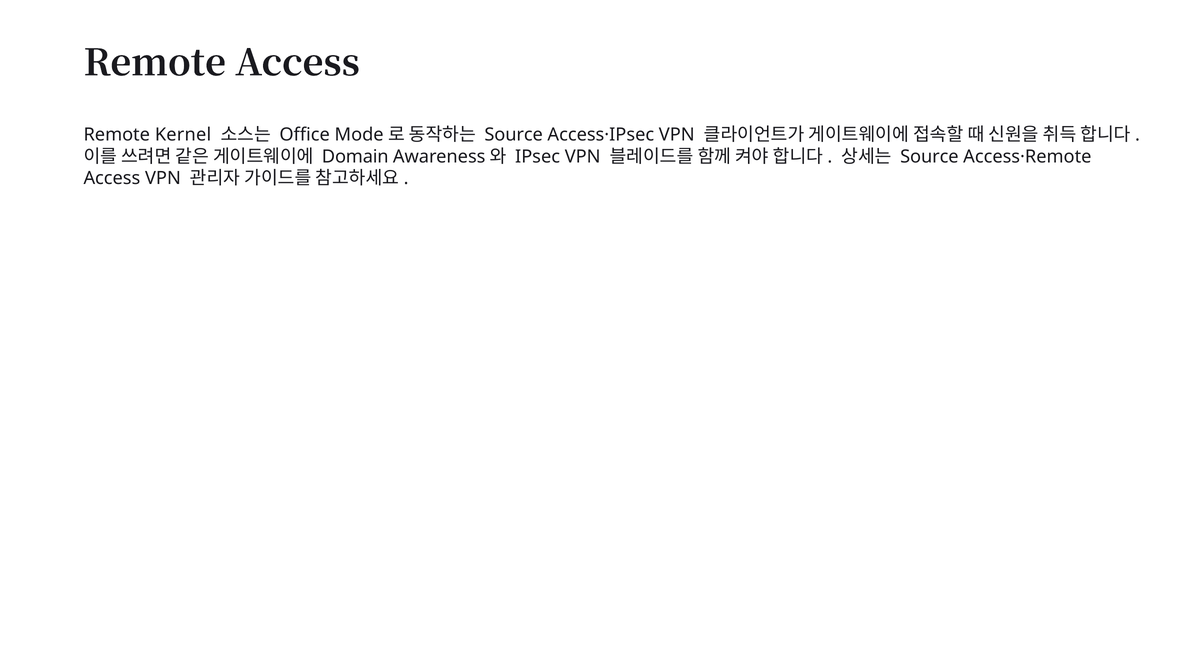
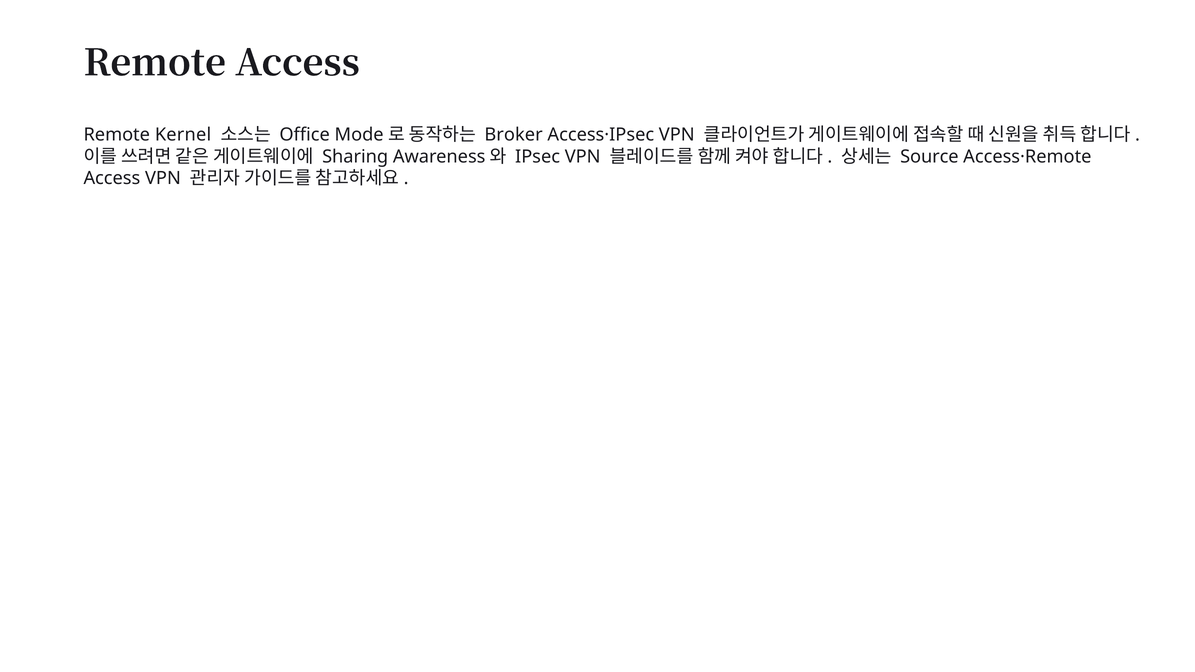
Source at (514, 135): Source -> Broker
Domain: Domain -> Sharing
